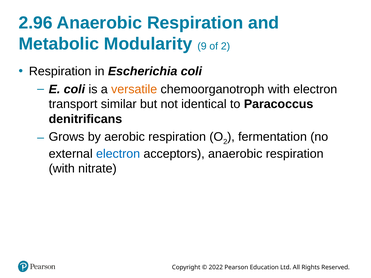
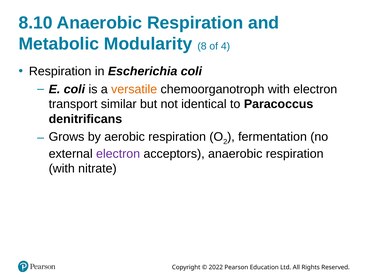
2.96: 2.96 -> 8.10
9: 9 -> 8
of 2: 2 -> 4
electron at (118, 154) colour: blue -> purple
